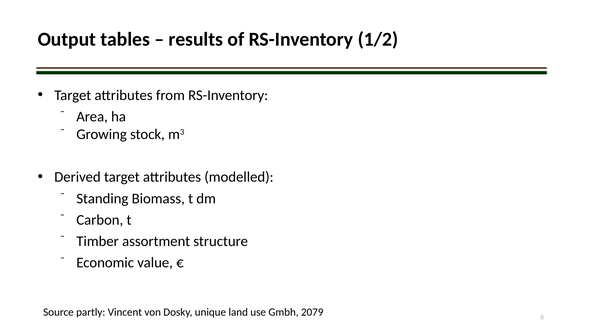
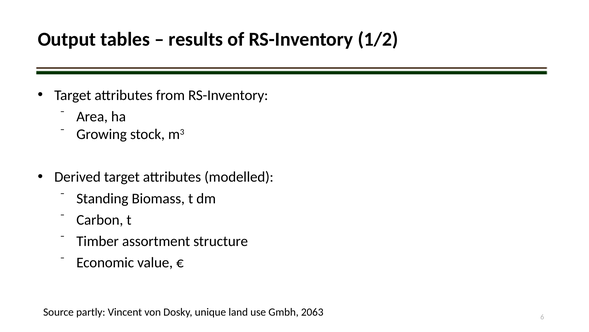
2079: 2079 -> 2063
